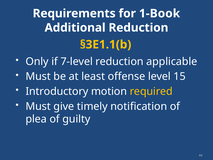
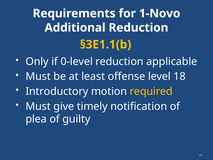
1-Book: 1-Book -> 1-Novo
7-level: 7-level -> 0-level
15: 15 -> 18
